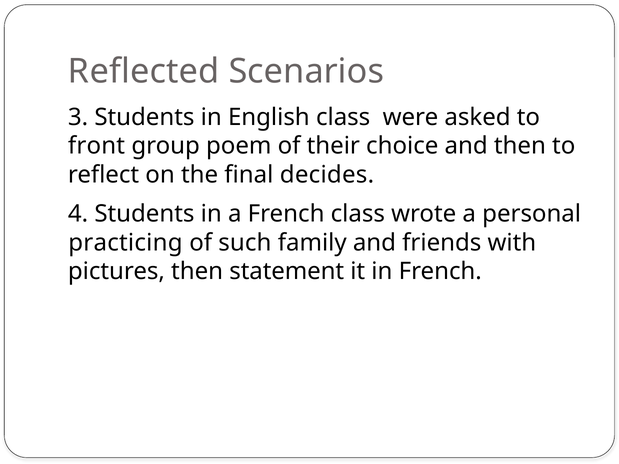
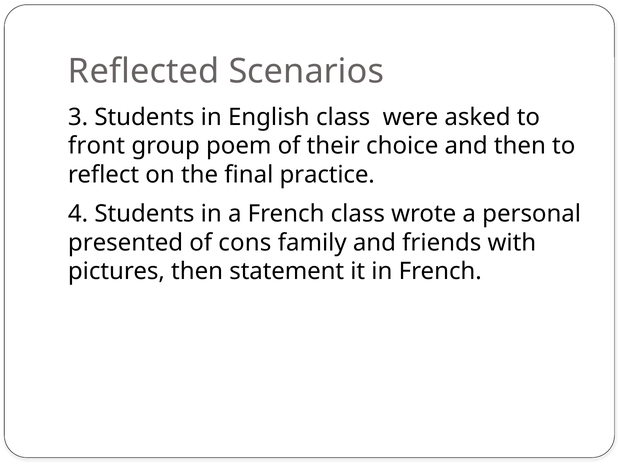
decides: decides -> practice
practicing: practicing -> presented
such: such -> cons
